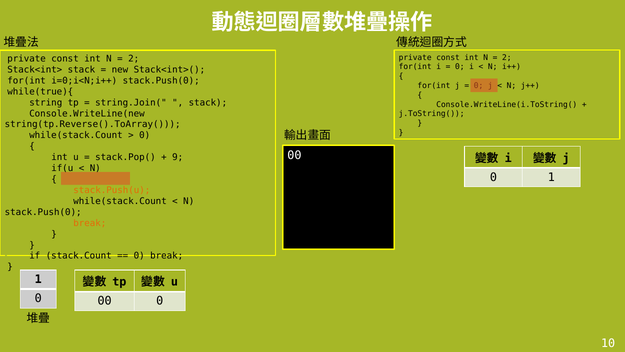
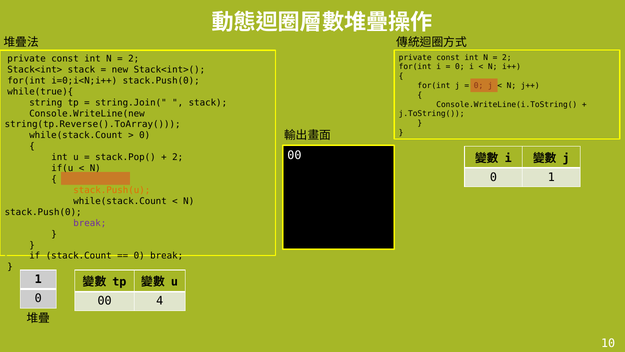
9 at (178, 157): 9 -> 2
break at (90, 223) colour: orange -> purple
00 0: 0 -> 4
